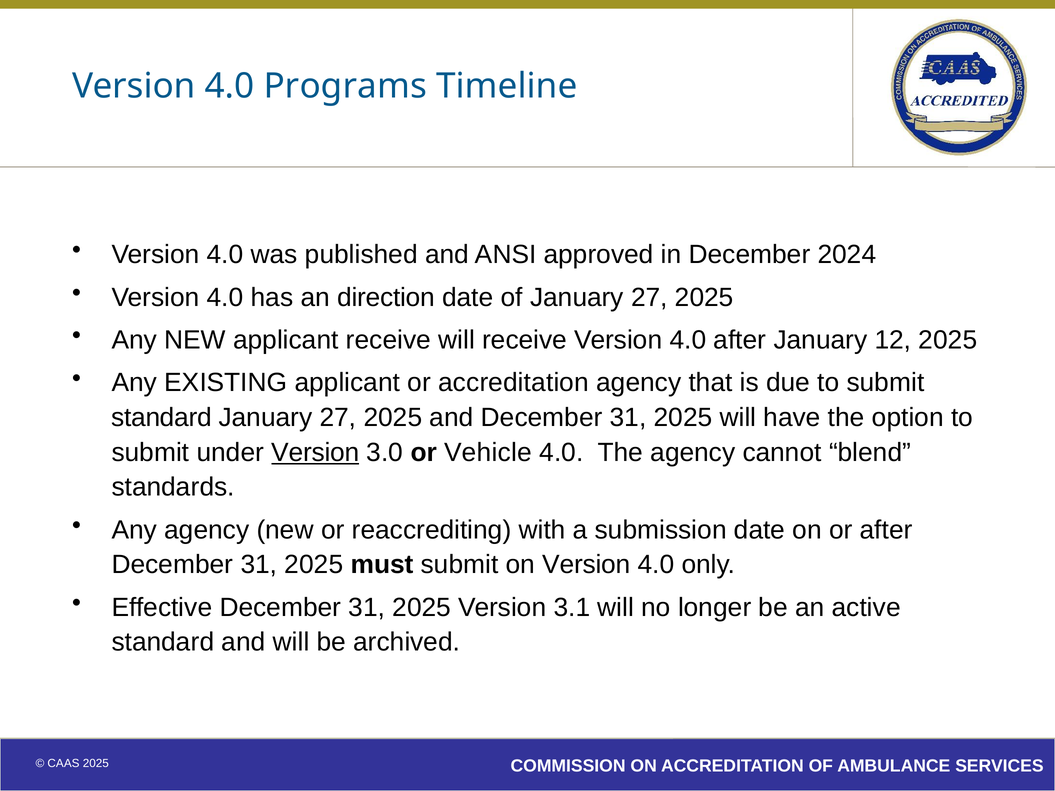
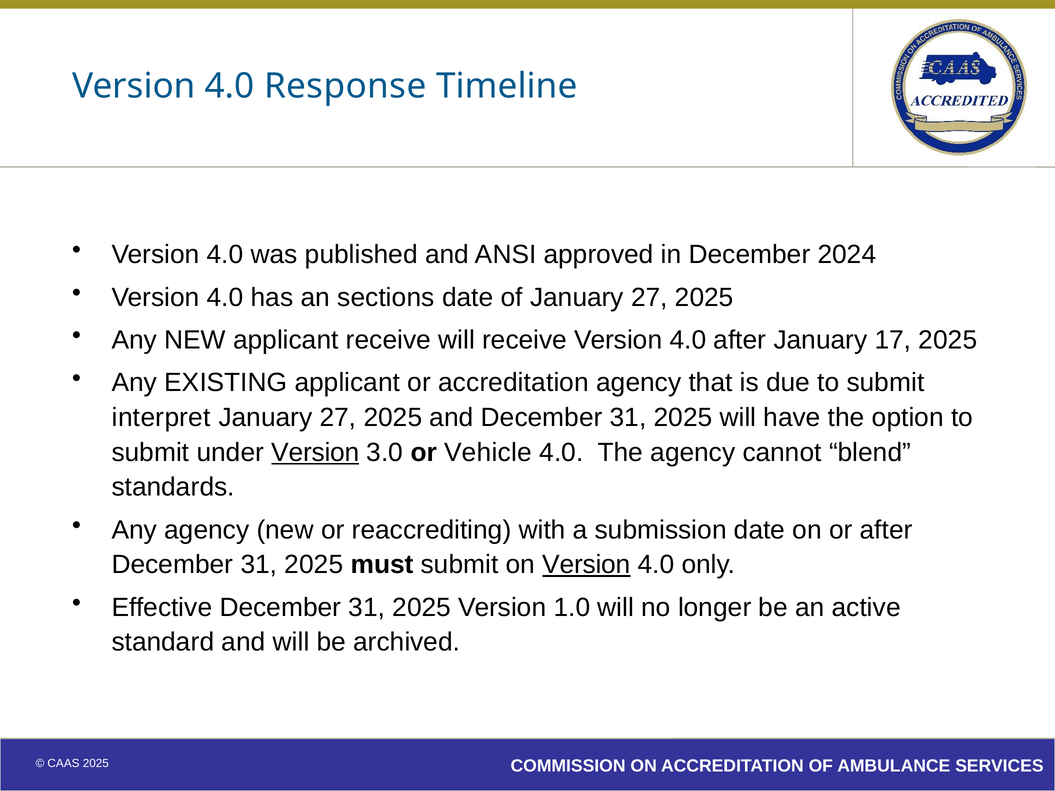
Programs: Programs -> Response
direction: direction -> sections
12: 12 -> 17
standard at (162, 418): standard -> interpret
Version at (586, 565) underline: none -> present
3.1: 3.1 -> 1.0
